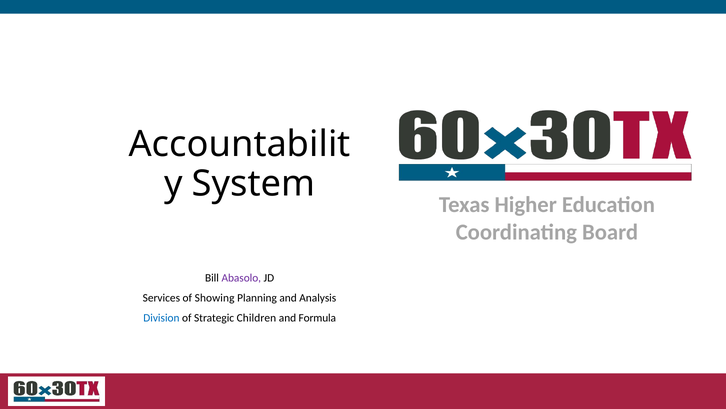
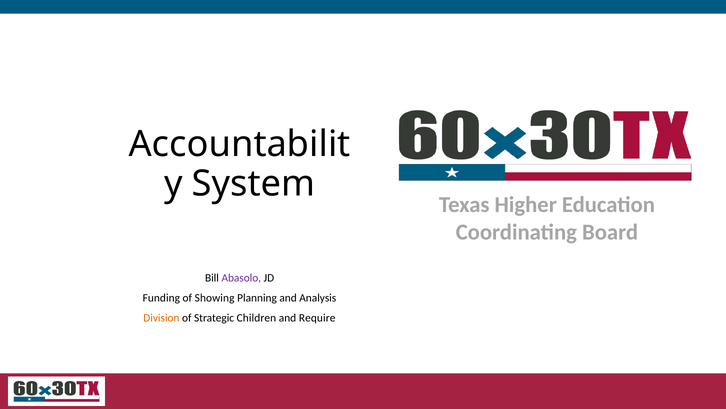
Services: Services -> Funding
Division colour: blue -> orange
Formula: Formula -> Require
